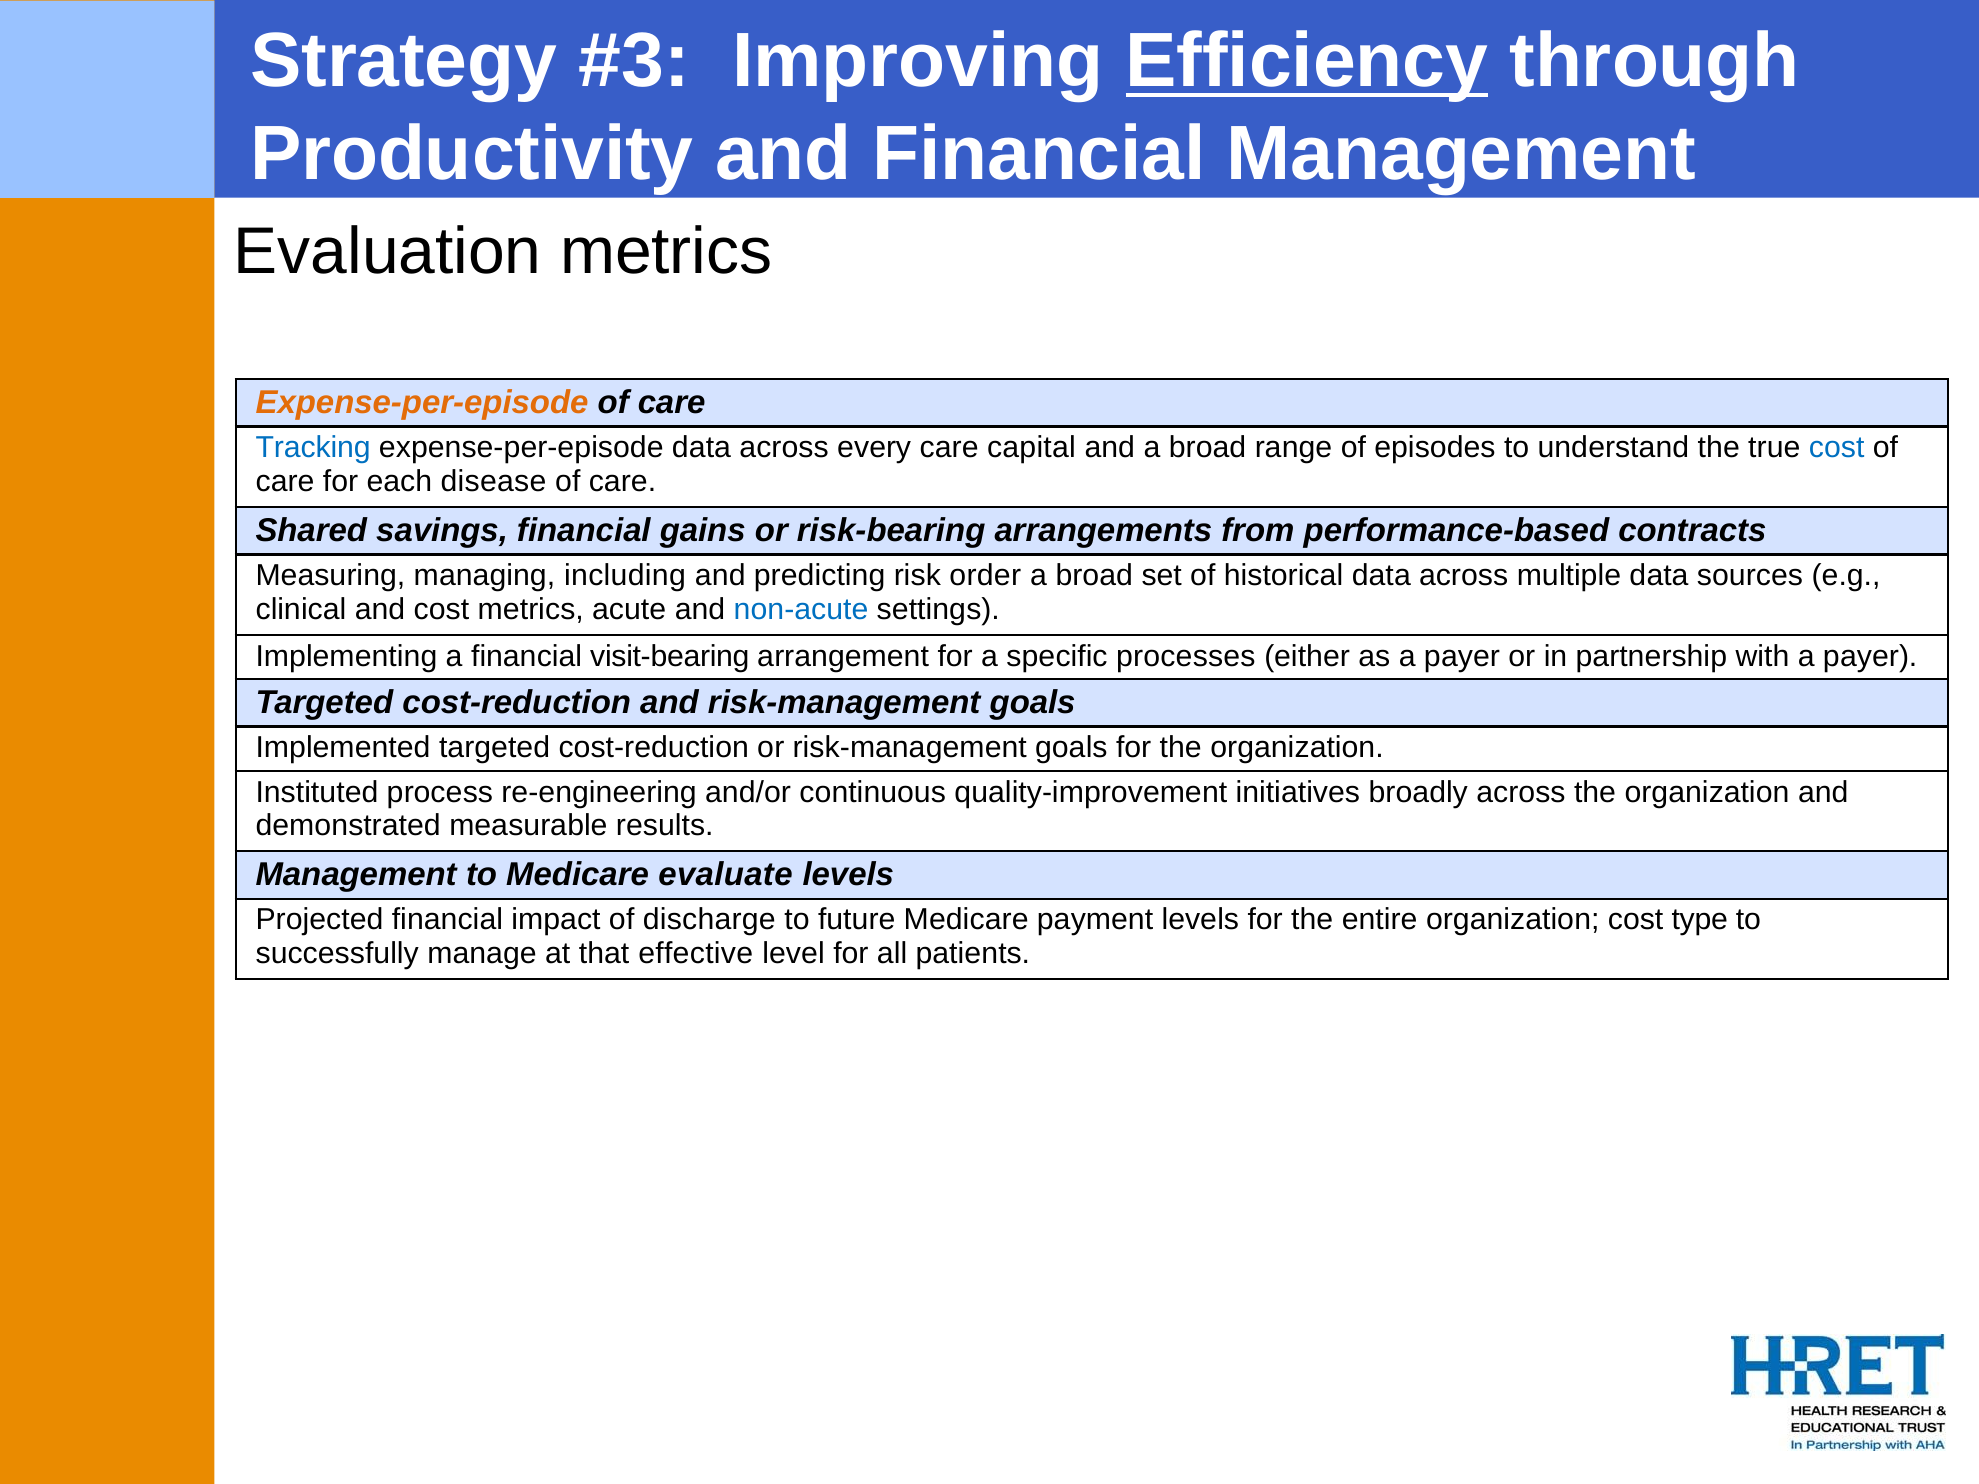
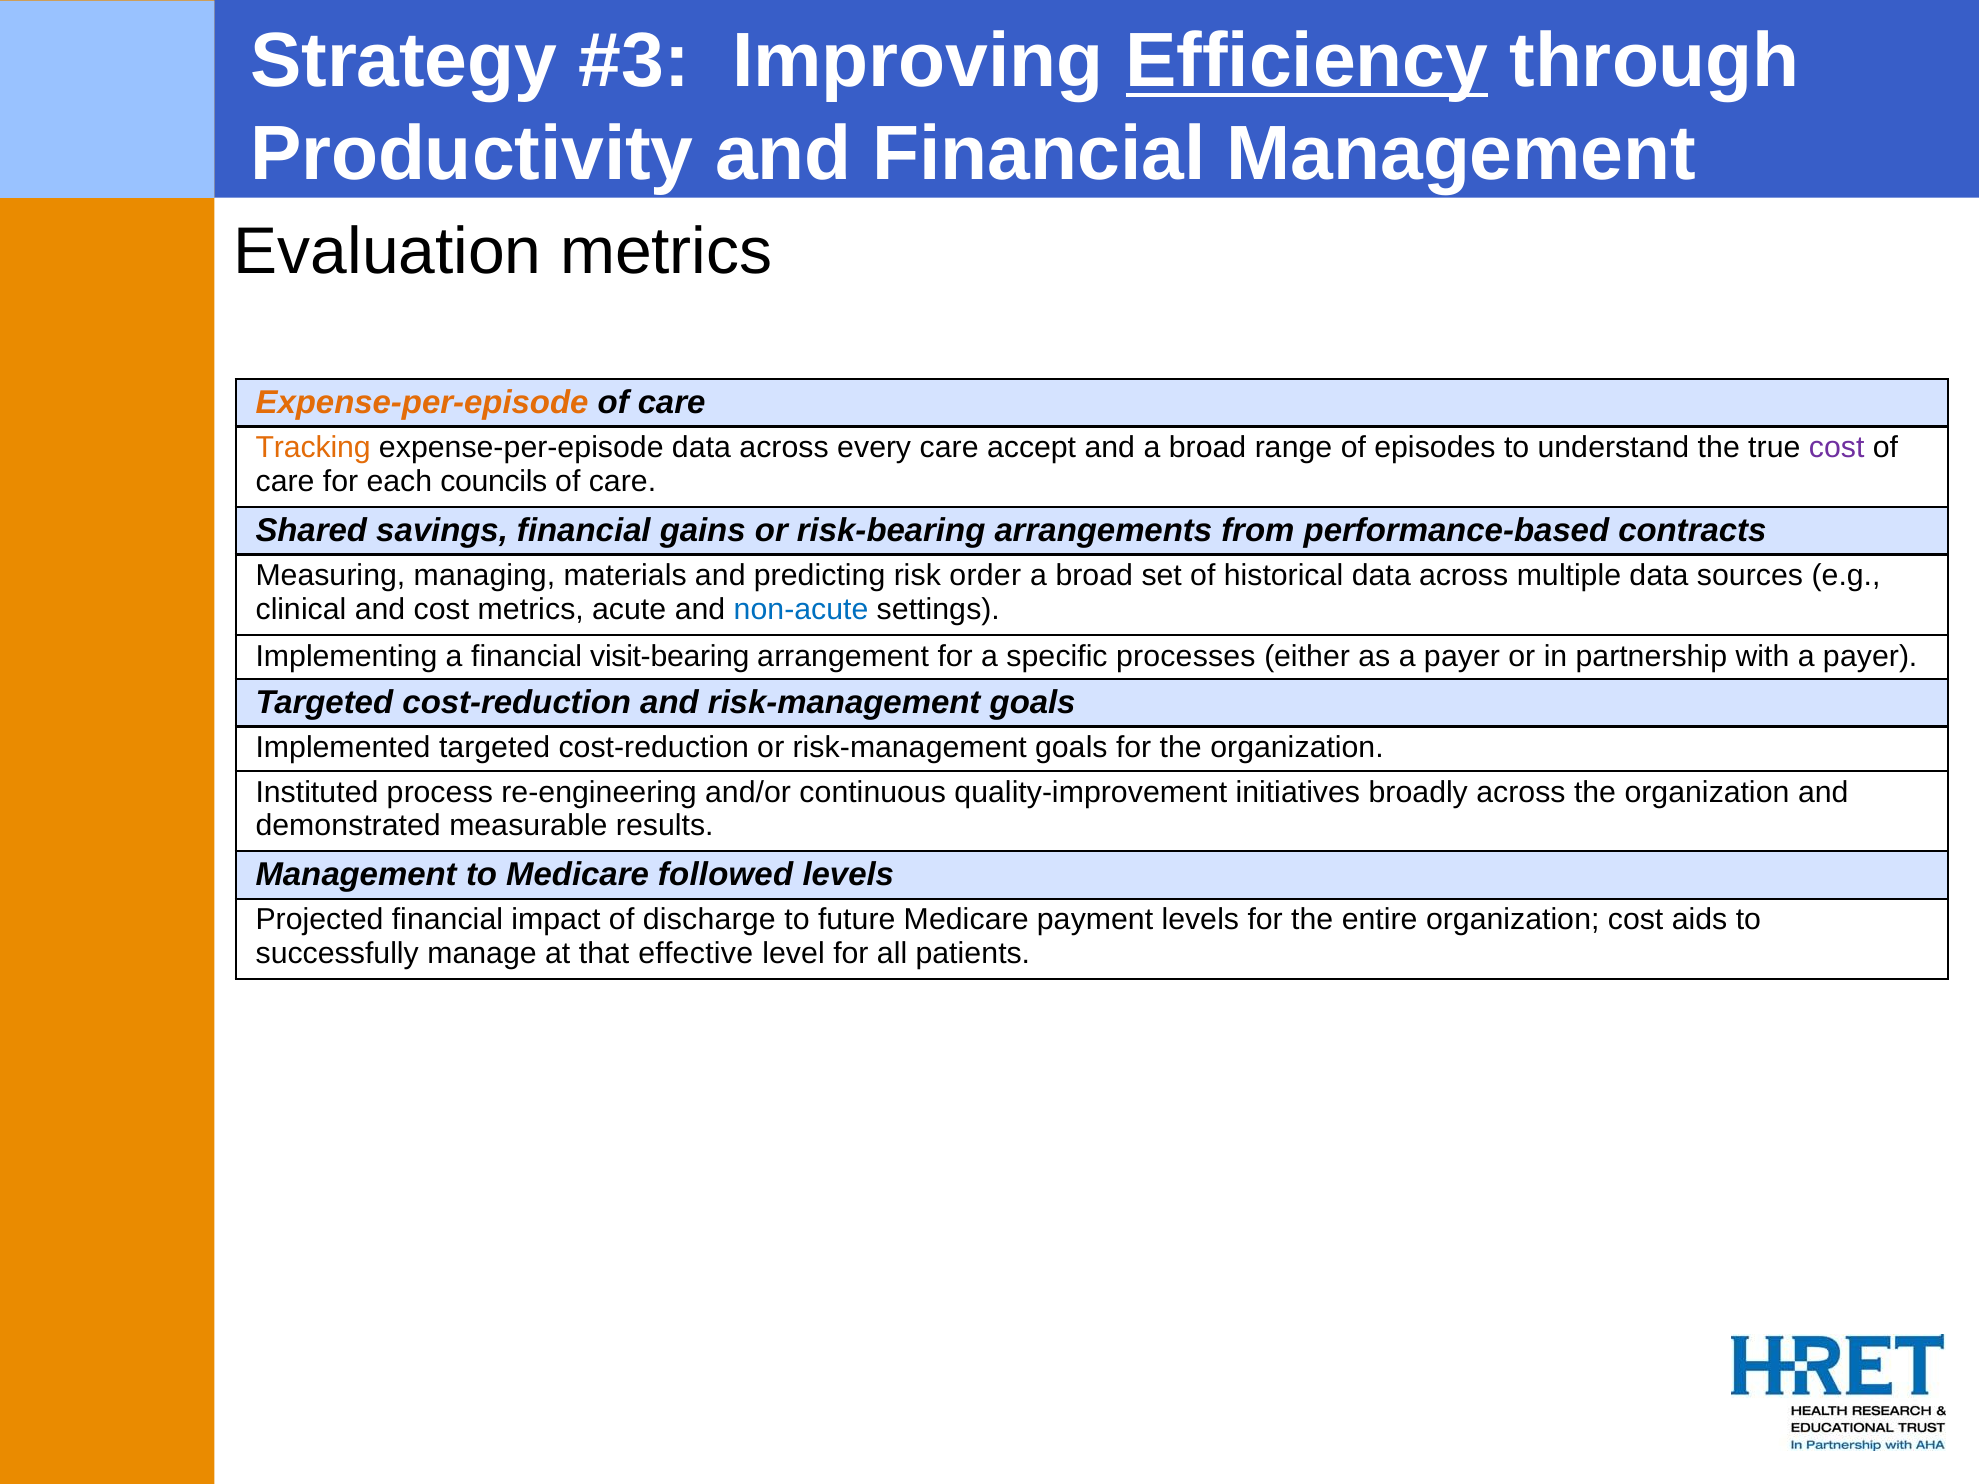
Tracking colour: blue -> orange
capital: capital -> accept
cost at (1837, 448) colour: blue -> purple
disease: disease -> councils
including: including -> materials
evaluate: evaluate -> followed
type: type -> aids
